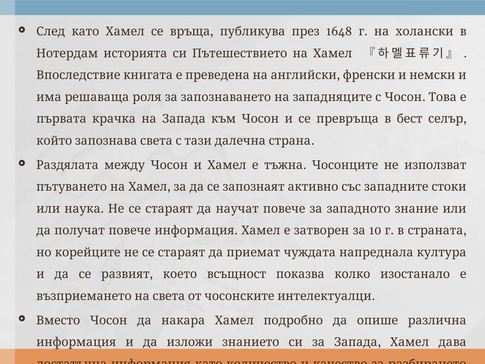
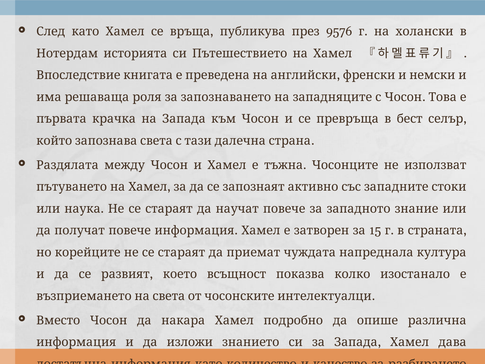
1648: 1648 -> 9576
10: 10 -> 15
